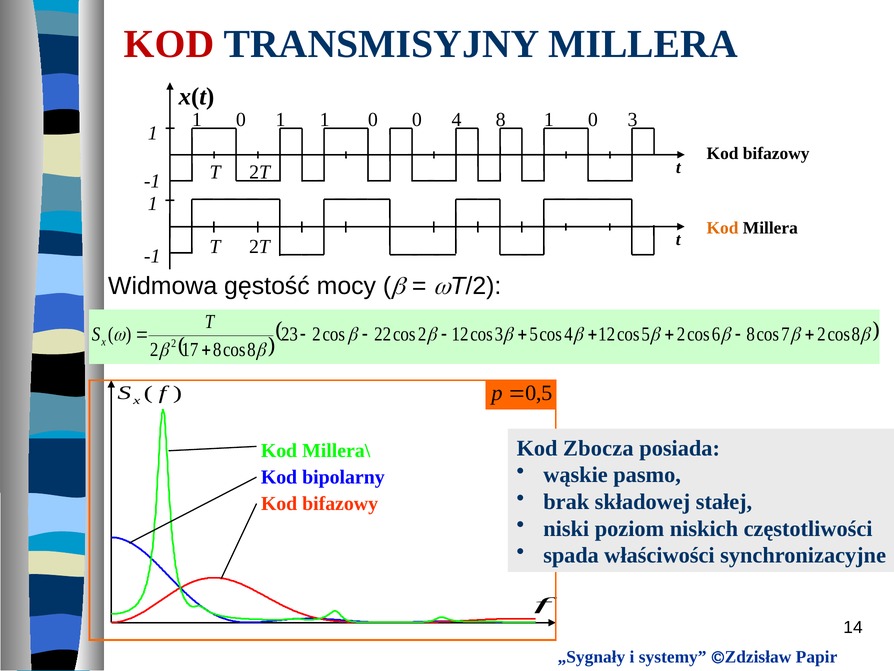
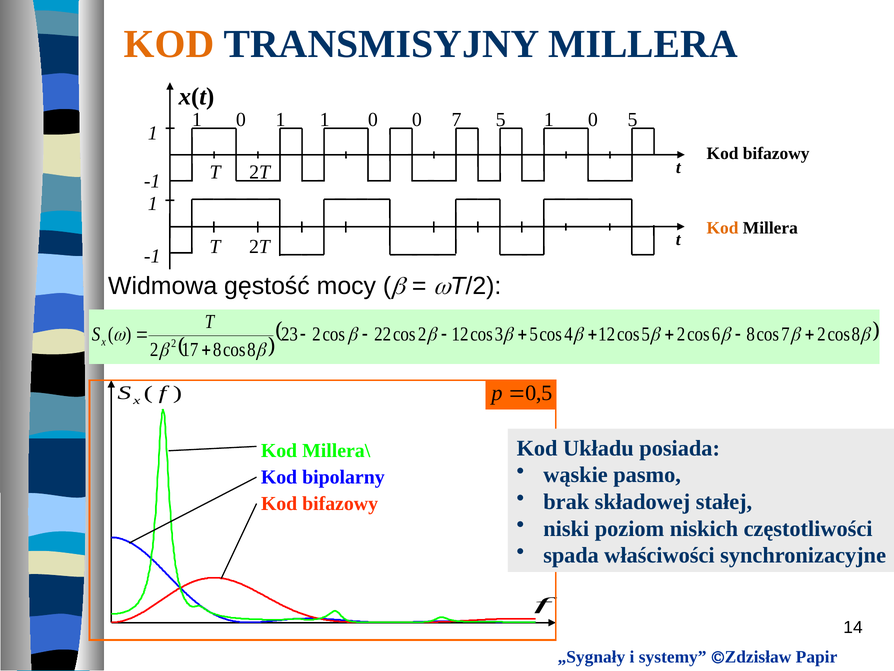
KOD at (169, 44) colour: red -> orange
1 4: 4 -> 7
8 at (501, 120): 8 -> 5
3 at (633, 120): 3 -> 5
Zbocza: Zbocza -> Układu
